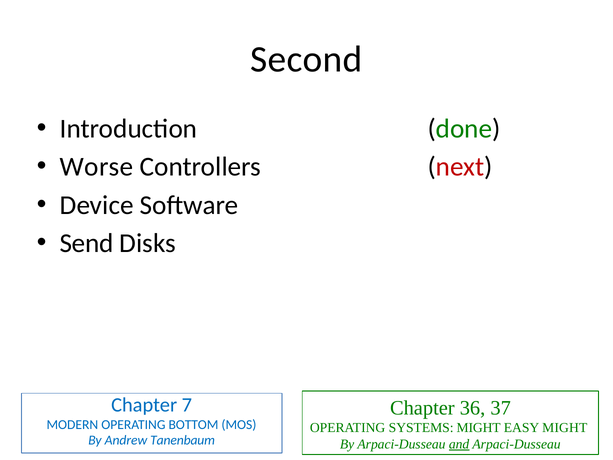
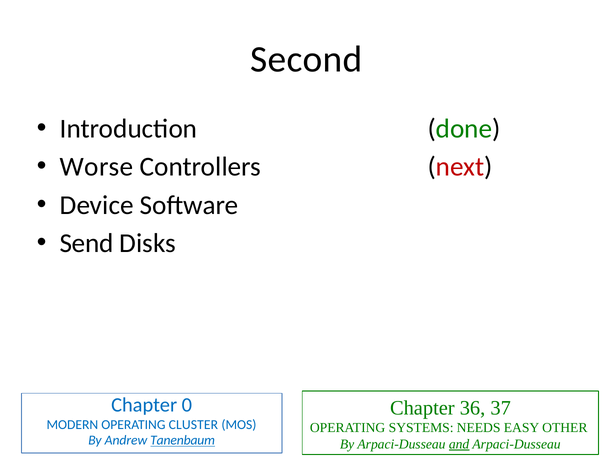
7: 7 -> 0
BOTTOM: BOTTOM -> CLUSTER
SYSTEMS MIGHT: MIGHT -> NEEDS
EASY MIGHT: MIGHT -> OTHER
Tanenbaum underline: none -> present
